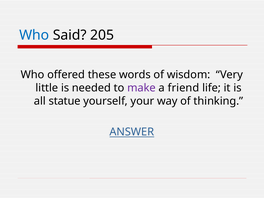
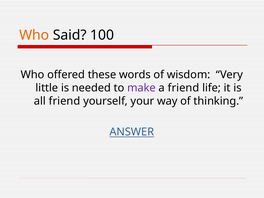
Who at (34, 35) colour: blue -> orange
205: 205 -> 100
all statue: statue -> friend
